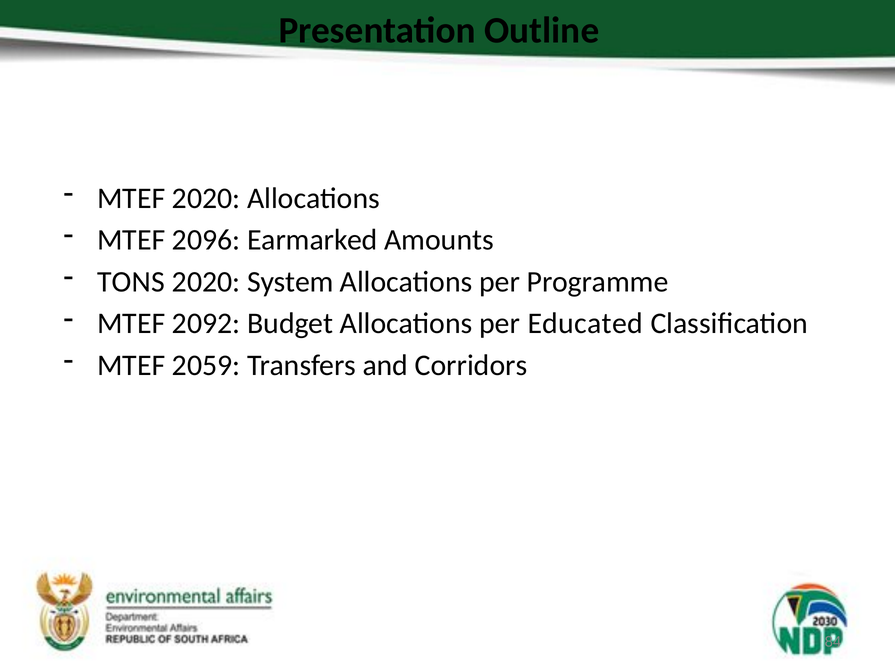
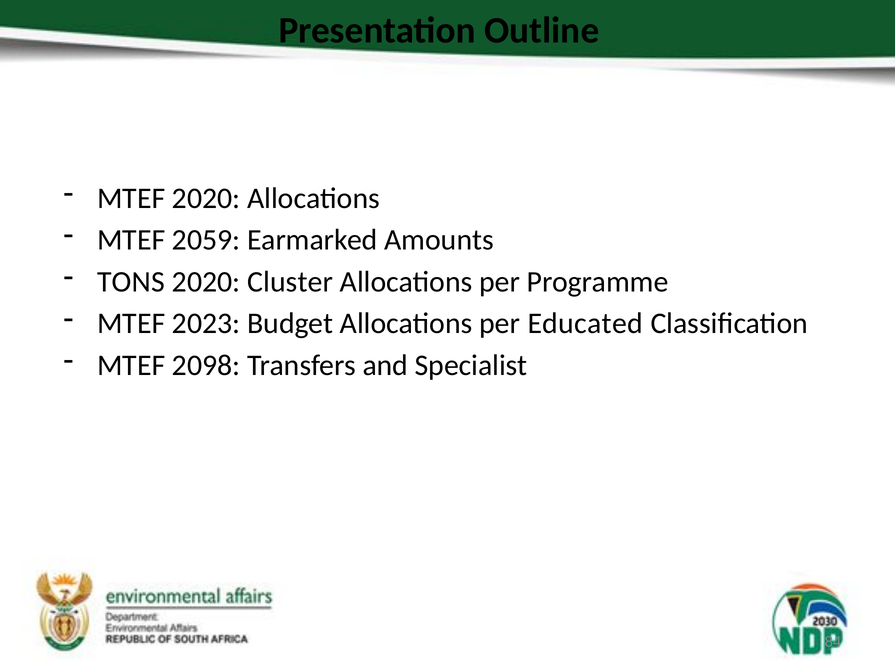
2096: 2096 -> 2059
System: System -> Cluster
2092: 2092 -> 2023
2059: 2059 -> 2098
Corridors: Corridors -> Specialist
